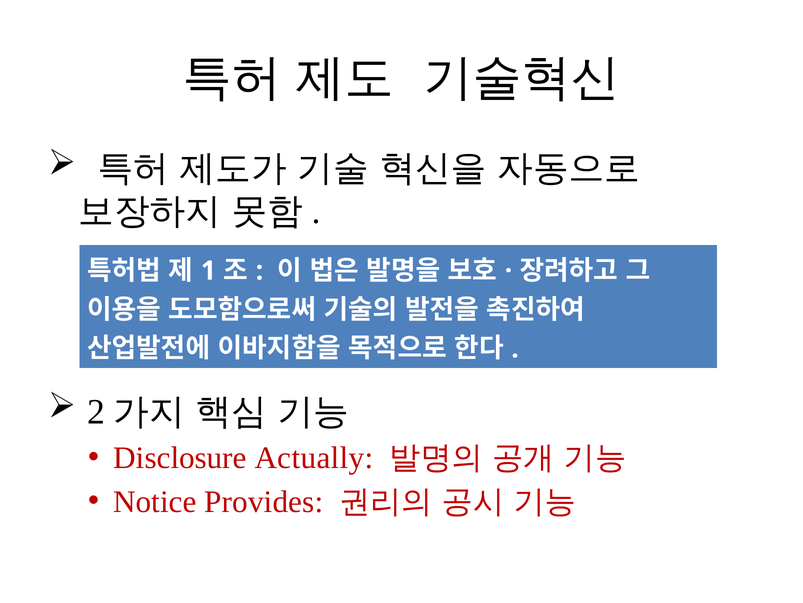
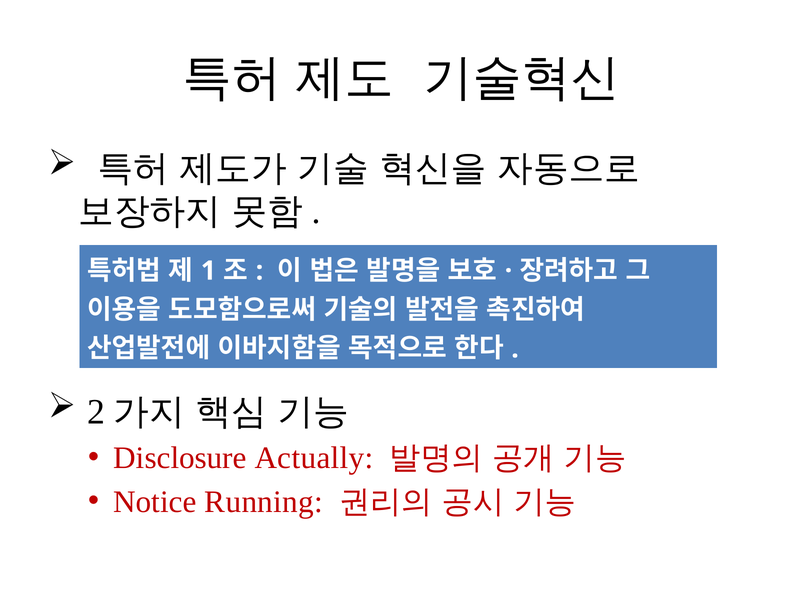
Provides: Provides -> Running
